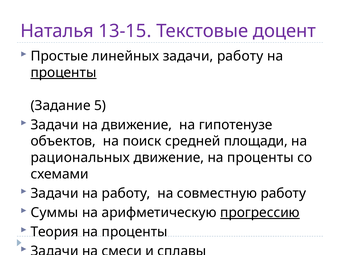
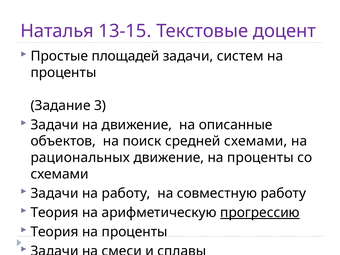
линейных: линейных -> площадей
задачи работу: работу -> систем
проценты at (63, 73) underline: present -> none
5: 5 -> 3
гипотенузе: гипотенузе -> описанные
средней площади: площади -> схемами
Суммы at (54, 213): Суммы -> Теория
